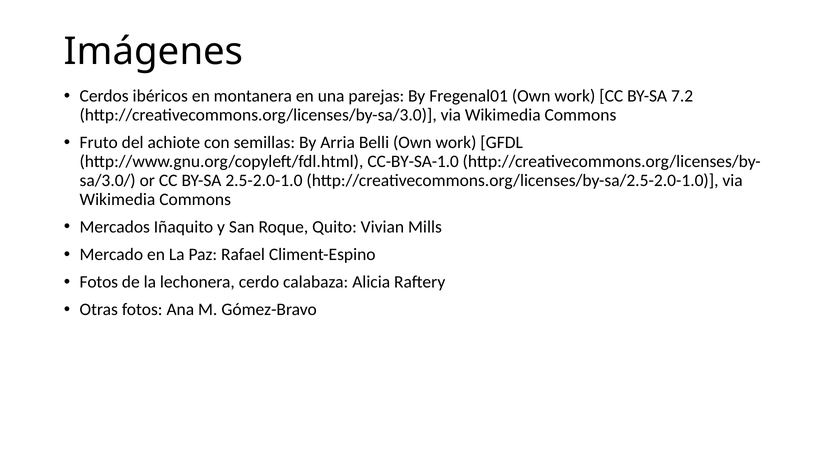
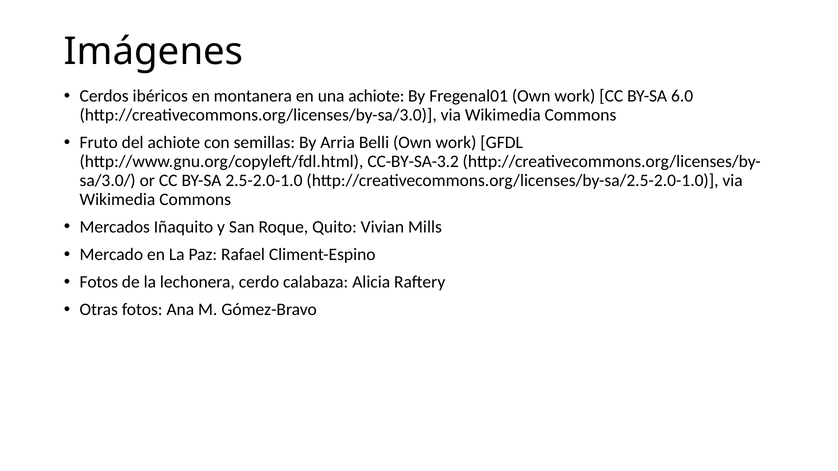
una parejas: parejas -> achiote
7.2: 7.2 -> 6.0
CC-BY-SA-1.0: CC-BY-SA-1.0 -> CC-BY-SA-3.2
